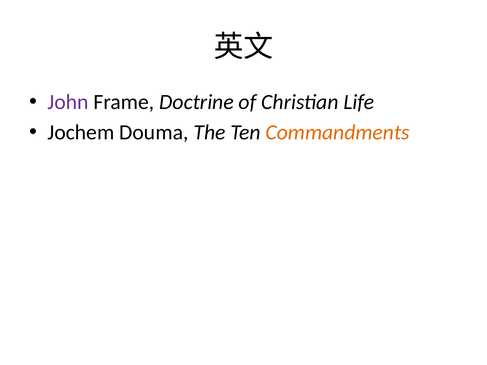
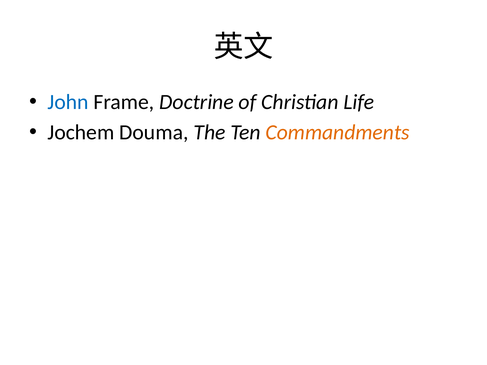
John colour: purple -> blue
